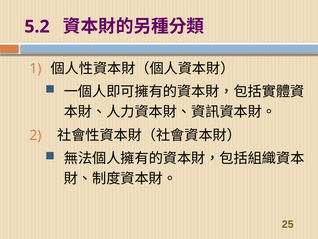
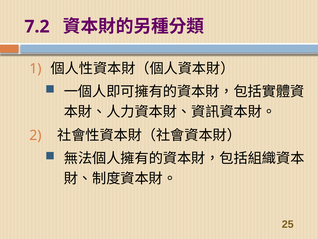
5.2: 5.2 -> 7.2
